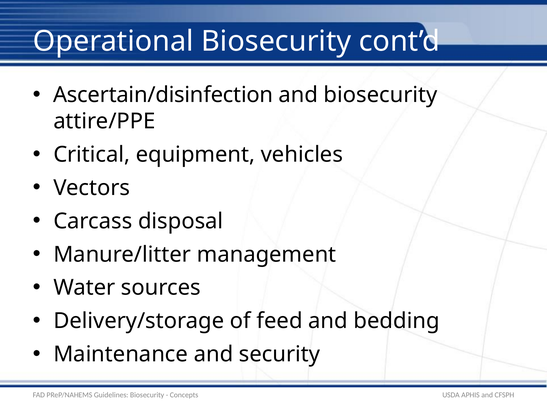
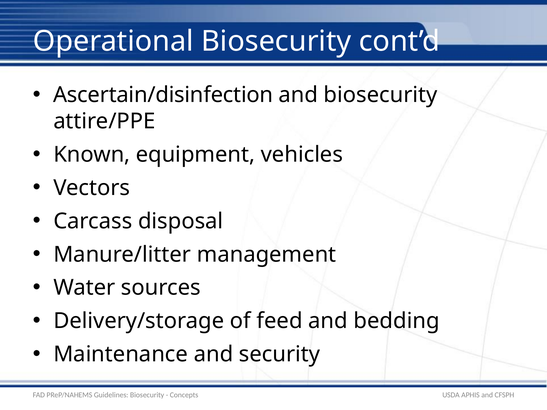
Critical: Critical -> Known
